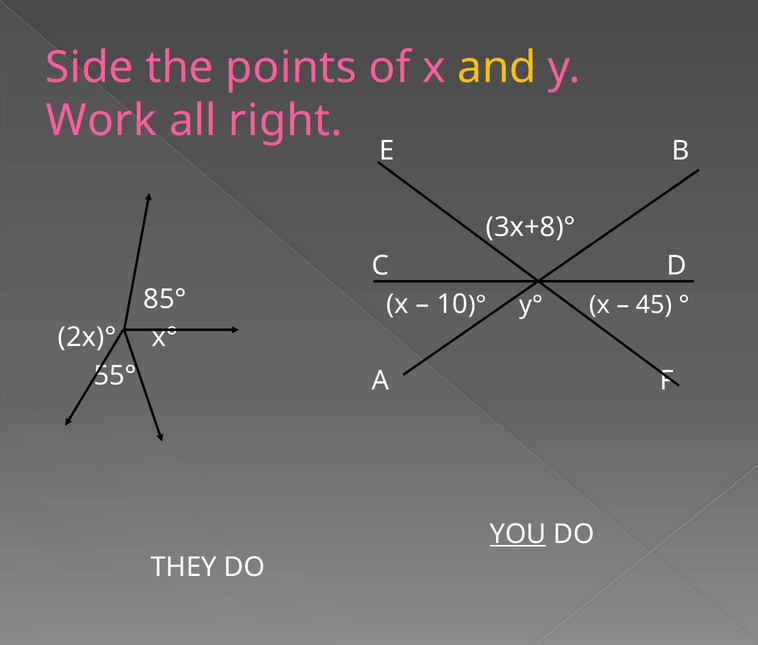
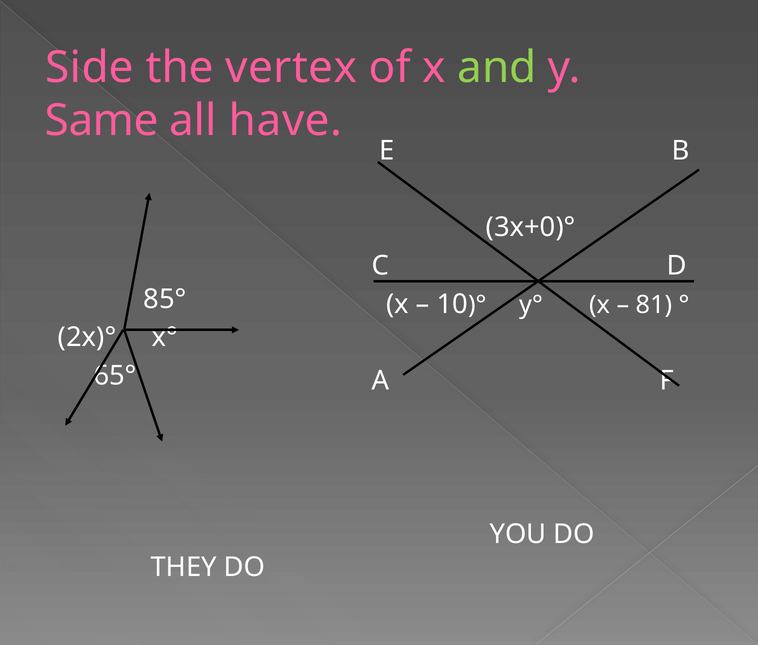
points: points -> vertex
and colour: yellow -> light green
Work: Work -> Same
right: right -> have
3x+8)°: 3x+8)° -> 3x+0)°
45: 45 -> 81
55°: 55° -> 65°
YOU underline: present -> none
